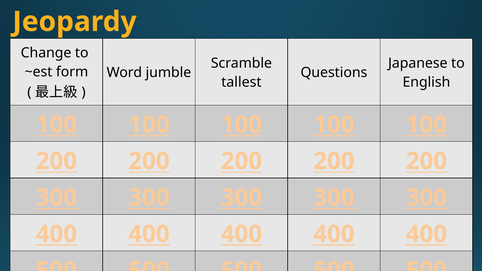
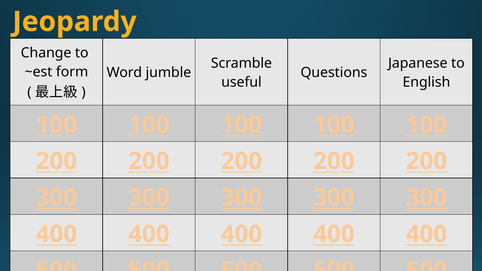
tallest: tallest -> useful
